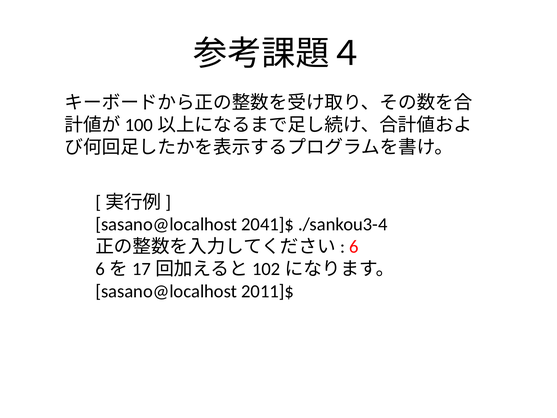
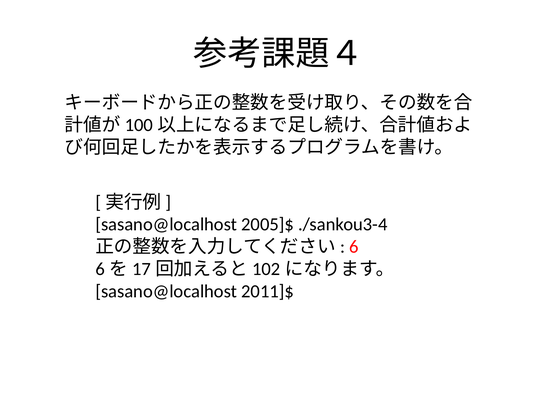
2041]$: 2041]$ -> 2005]$
